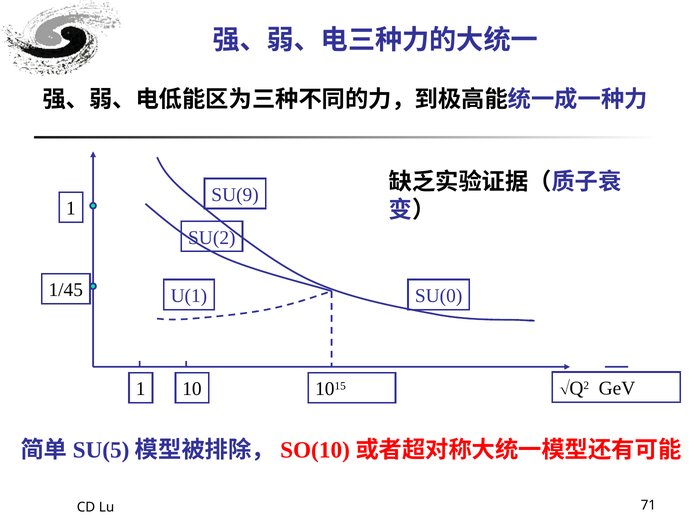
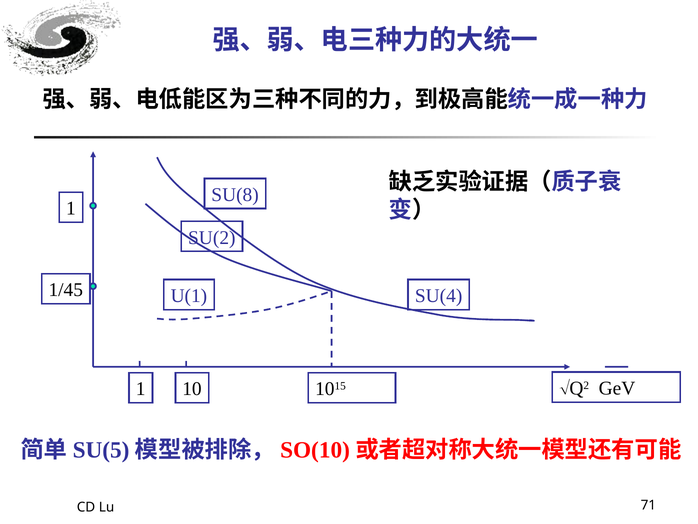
SU(9: SU(9 -> SU(8
SU(0: SU(0 -> SU(4
